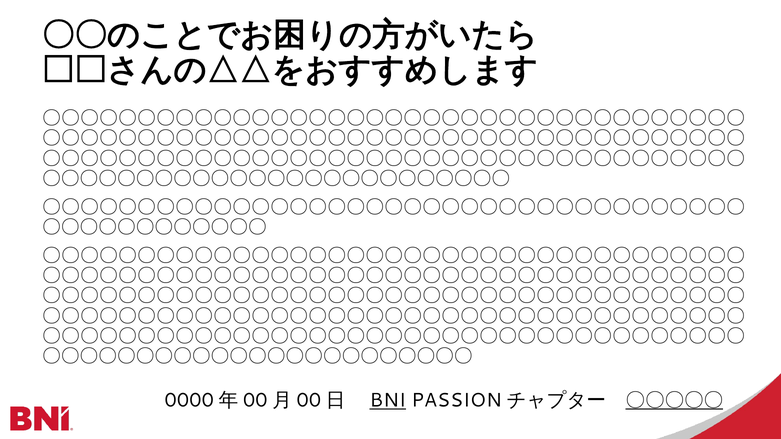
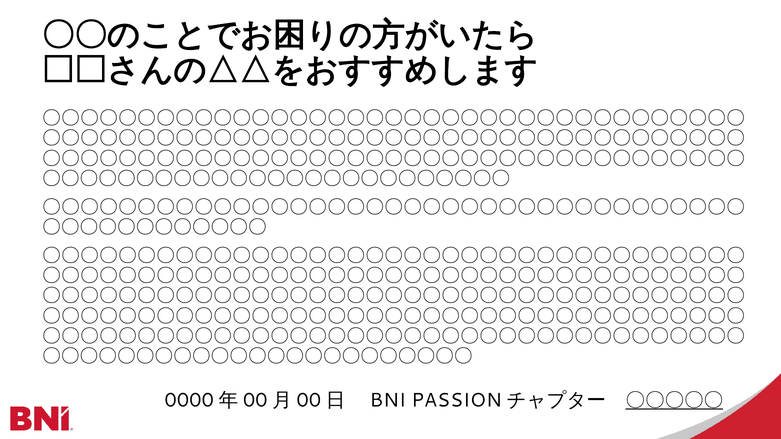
BNI underline: present -> none
